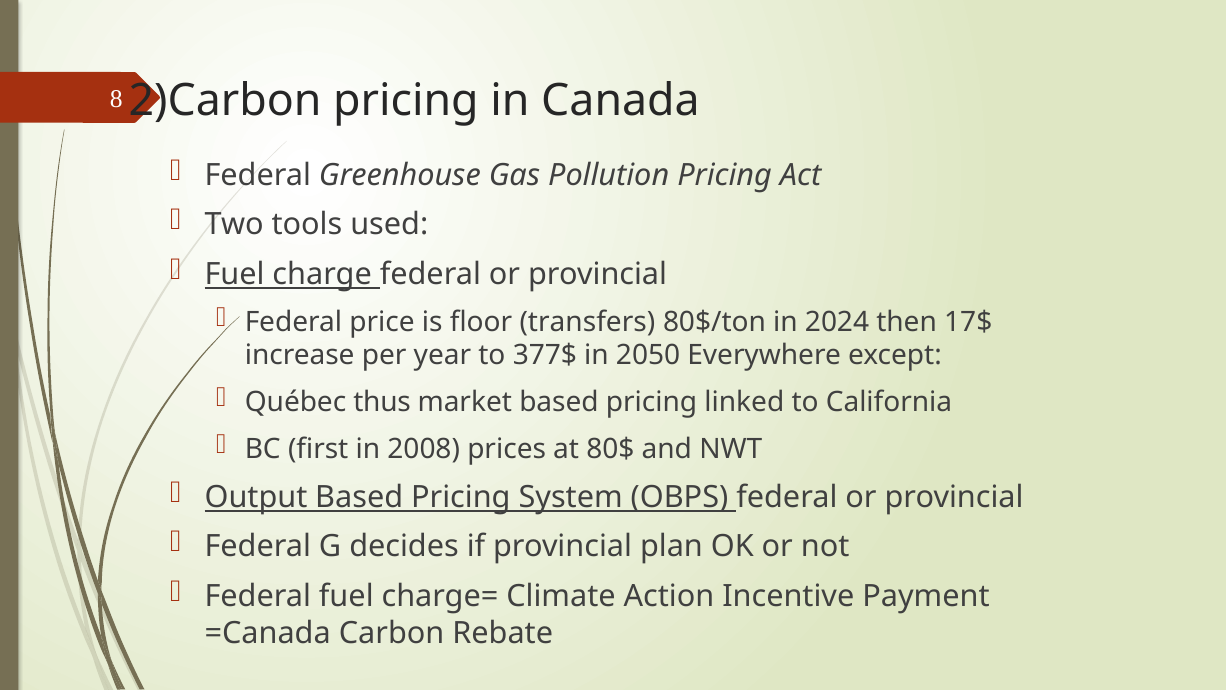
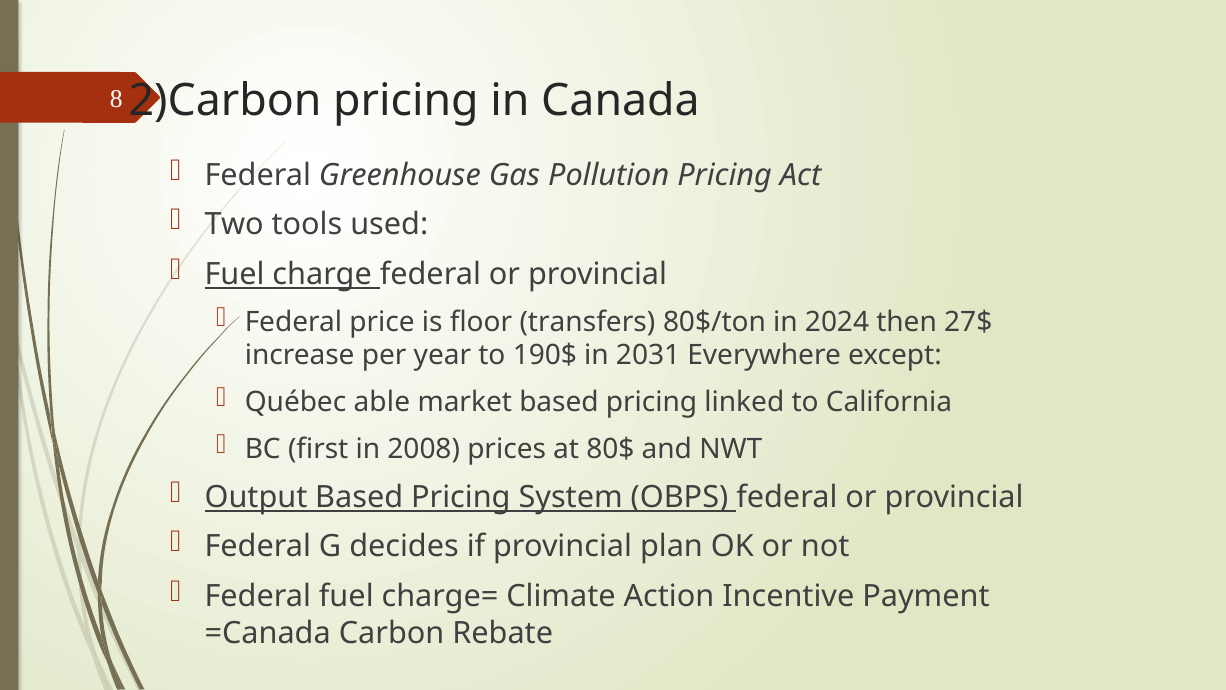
17$: 17$ -> 27$
377$: 377$ -> 190$
2050: 2050 -> 2031
thus: thus -> able
